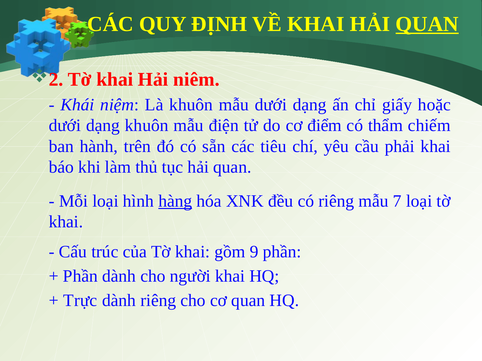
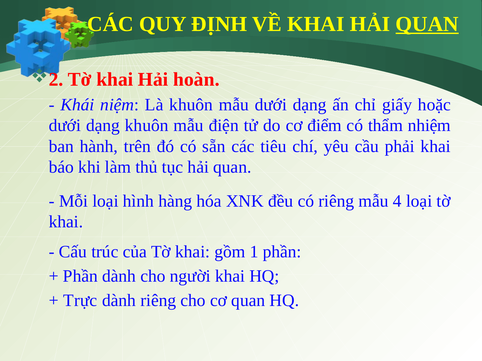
niêm: niêm -> hoàn
chiếm: chiếm -> nhiệm
hàng underline: present -> none
7: 7 -> 4
9: 9 -> 1
